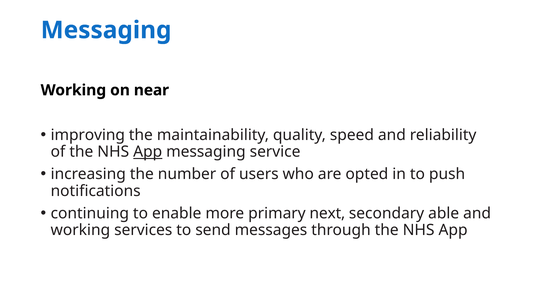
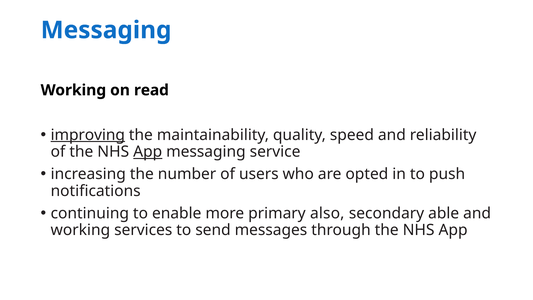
near: near -> read
improving underline: none -> present
next: next -> also
